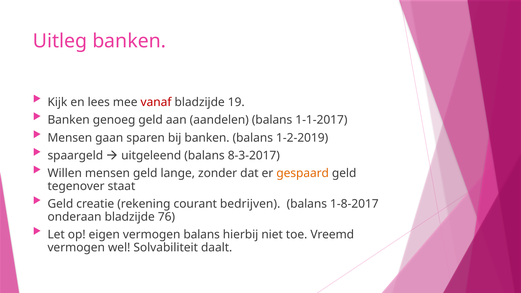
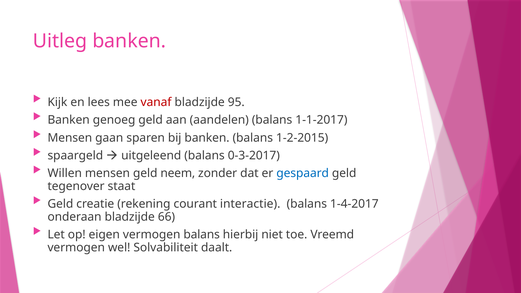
19: 19 -> 95
1-2-2019: 1-2-2019 -> 1-2-2015
8-3-2017: 8-3-2017 -> 0-3-2017
lange: lange -> neem
gespaard colour: orange -> blue
bedrijven: bedrijven -> interactie
1-8-2017: 1-8-2017 -> 1-4-2017
76: 76 -> 66
